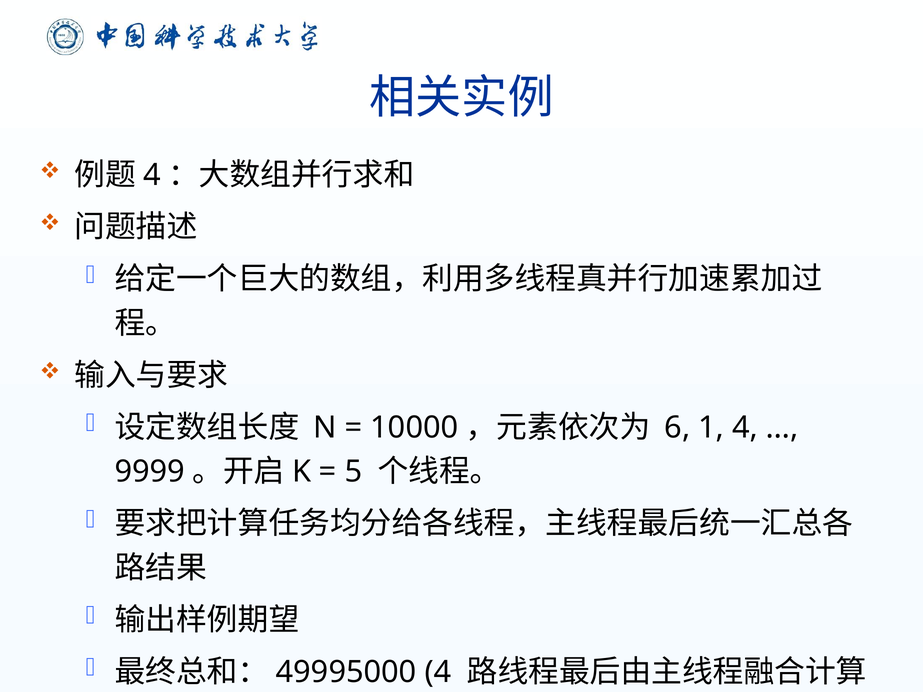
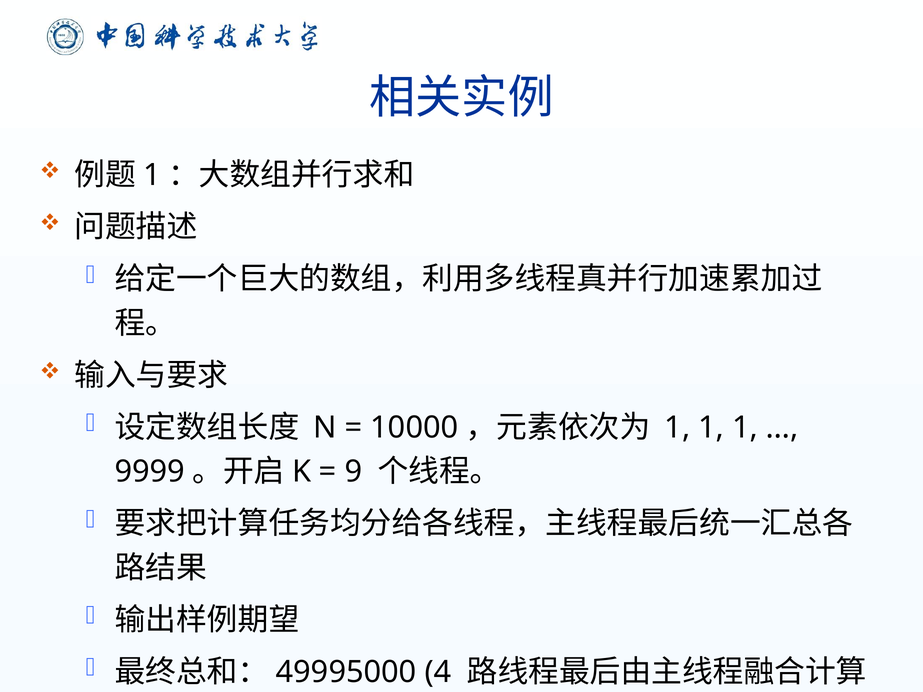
4 at (152, 175): 4 -> 1
6 at (677, 428): 6 -> 1
4 at (745, 428): 4 -> 1
5: 5 -> 9
